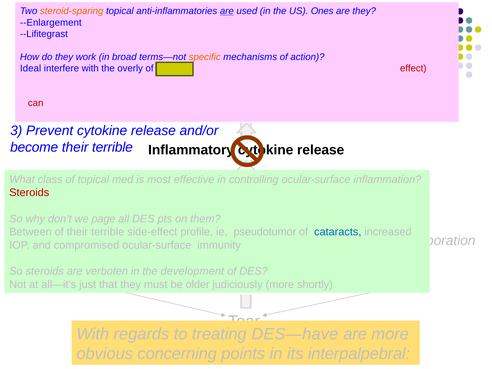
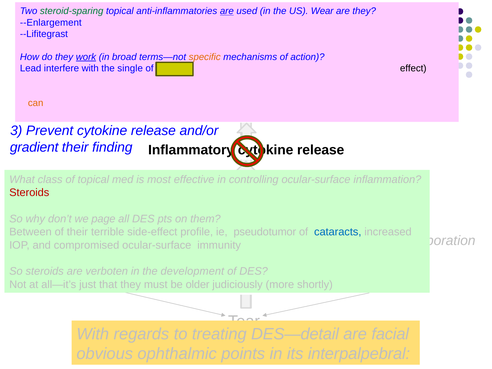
steroid-sparing colour: orange -> green
Ones: Ones -> Wear
work underline: none -> present
Ideal: Ideal -> Lead
overly: overly -> single
effect colour: red -> black
can colour: red -> orange
become at (34, 147): become -> gradient
terrible at (112, 147): terrible -> finding
DES—have: DES—have -> DES—detail
are more: more -> facial
concerning: concerning -> ophthalmic
